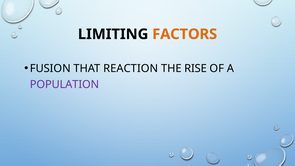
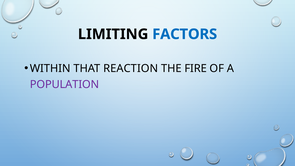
FACTORS colour: orange -> blue
FUSION: FUSION -> WITHIN
RISE: RISE -> FIRE
